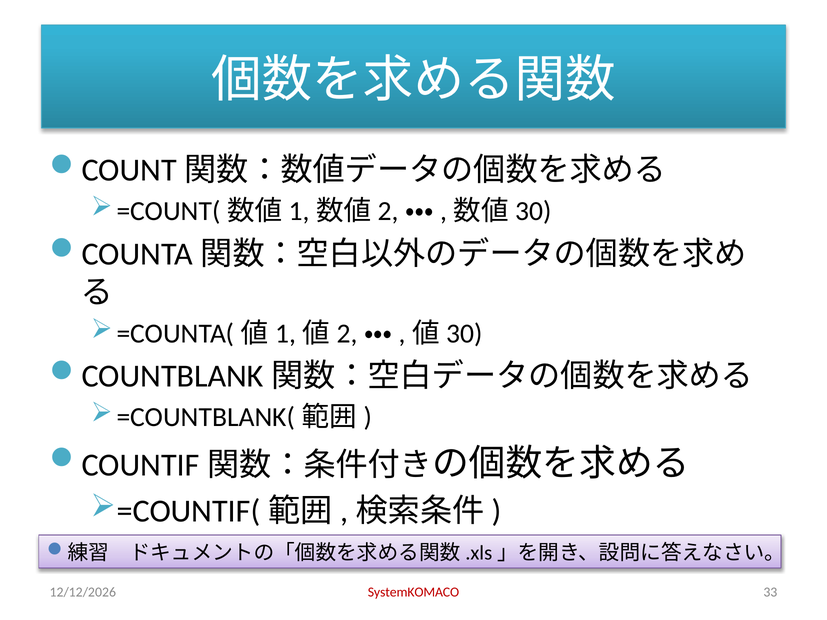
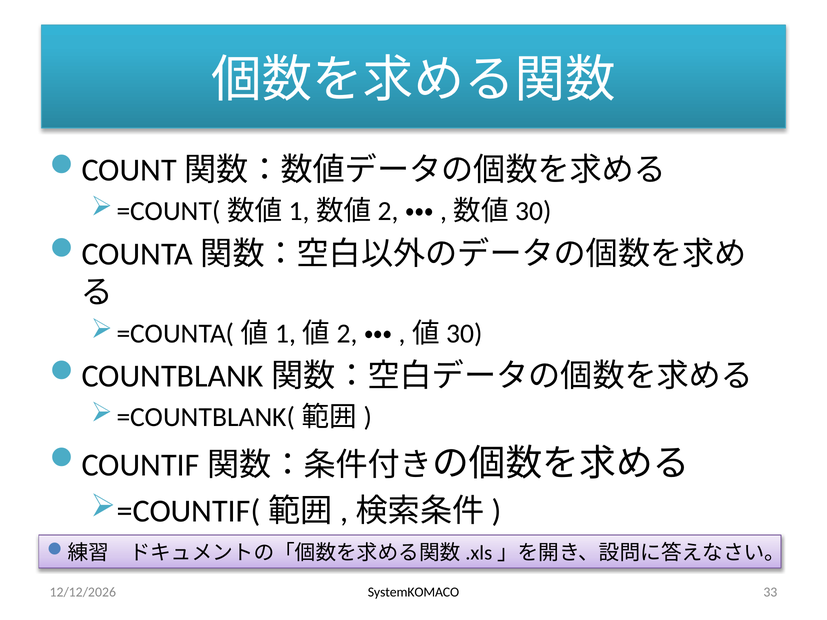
SystemKOMACO colour: red -> black
